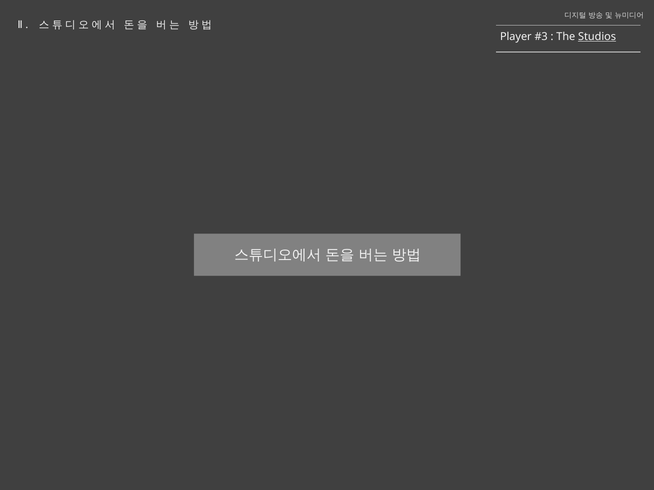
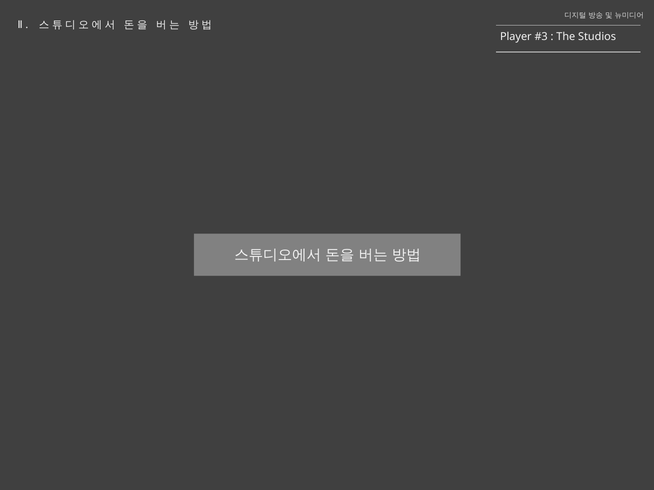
Studios underline: present -> none
